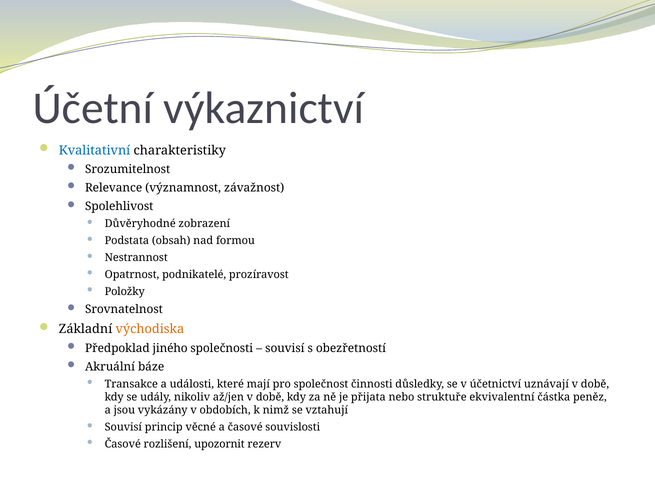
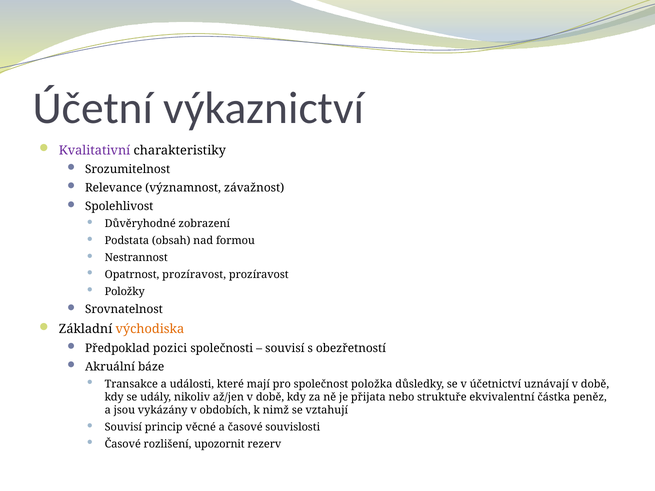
Kvalitativní colour: blue -> purple
Opatrnost podnikatelé: podnikatelé -> prozíravost
jiného: jiného -> pozici
činnosti: činnosti -> položka
